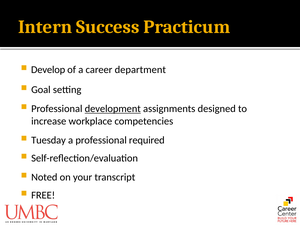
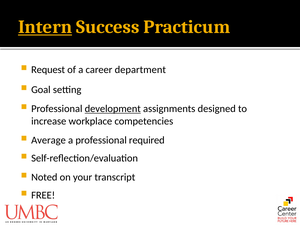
Intern underline: none -> present
Develop: Develop -> Request
Tuesday: Tuesday -> Average
